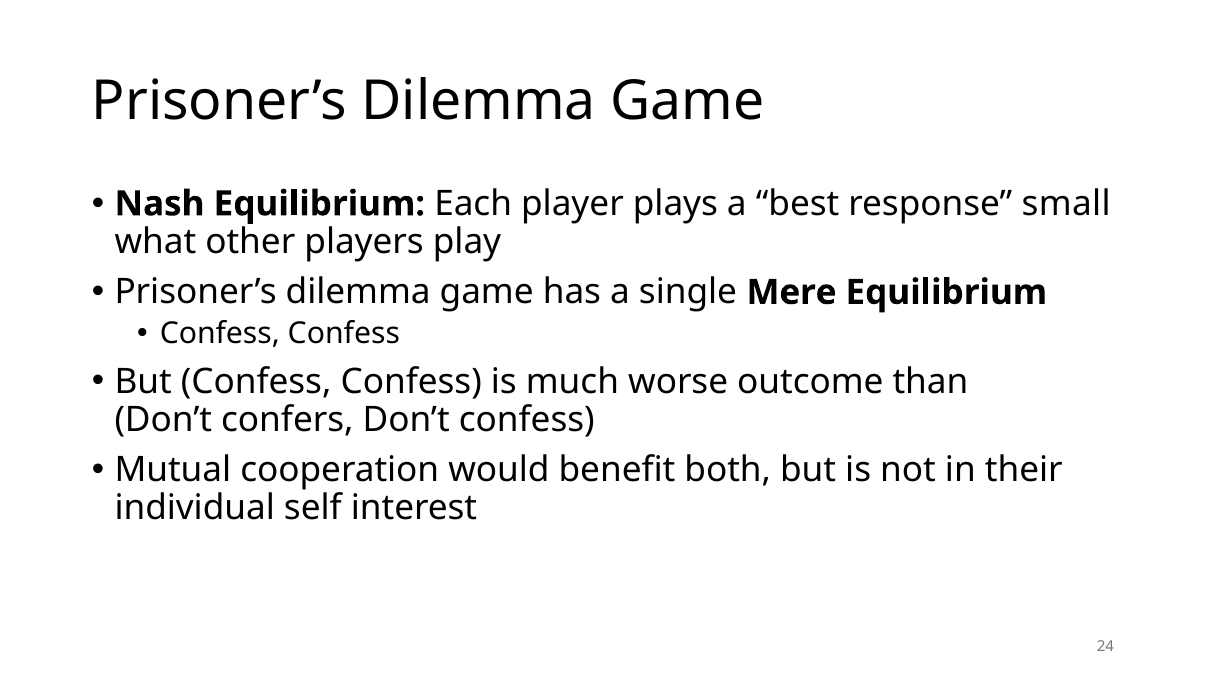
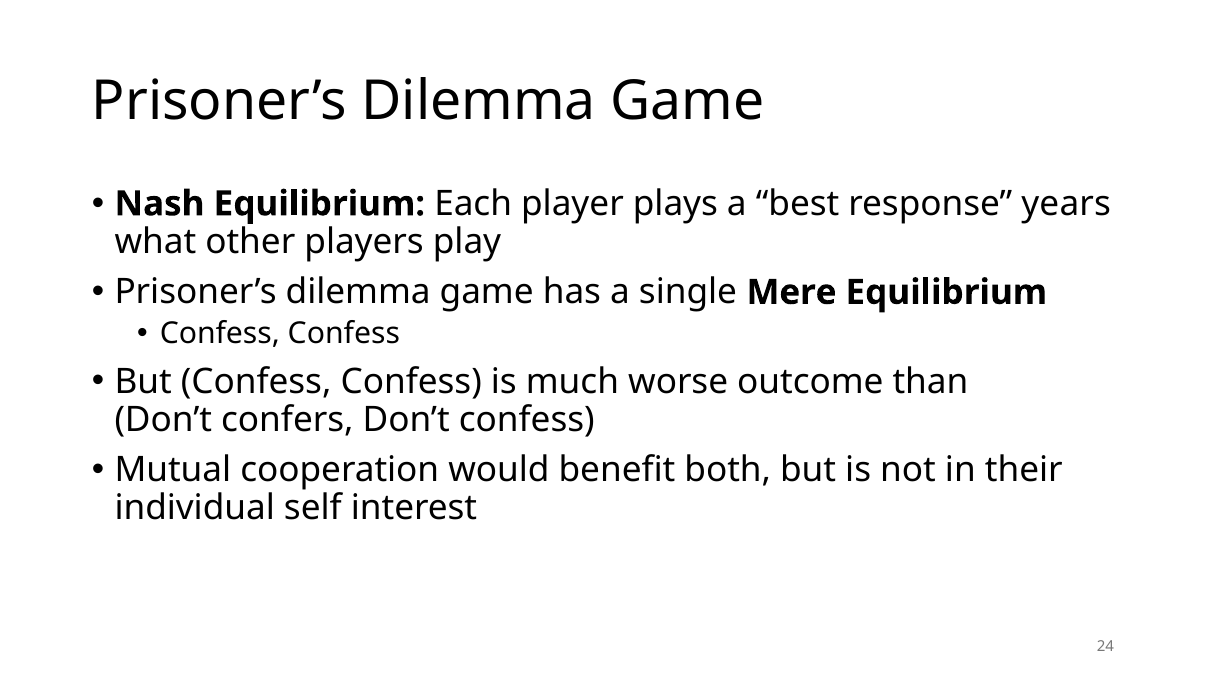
small: small -> years
